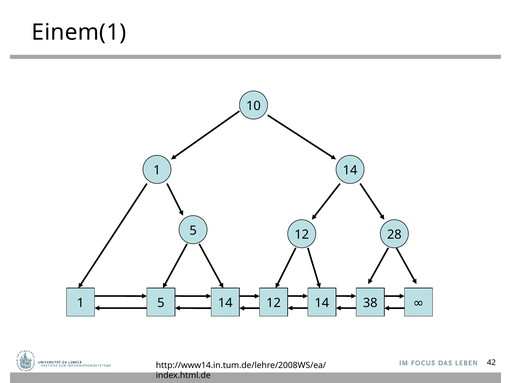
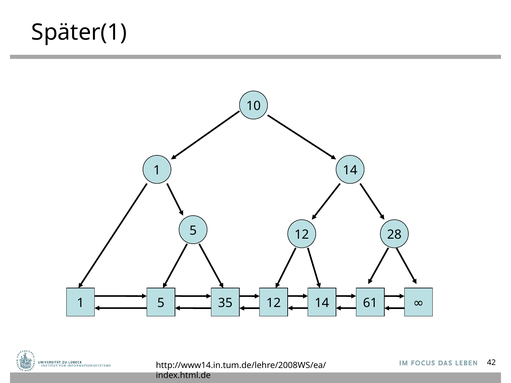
Einem(1: Einem(1 -> Später(1
1 14: 14 -> 35
38: 38 -> 61
